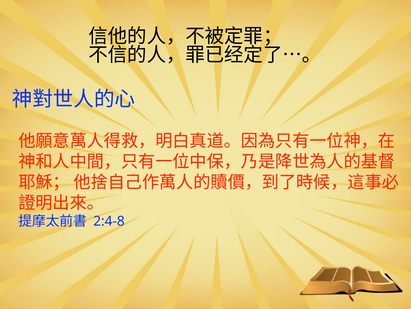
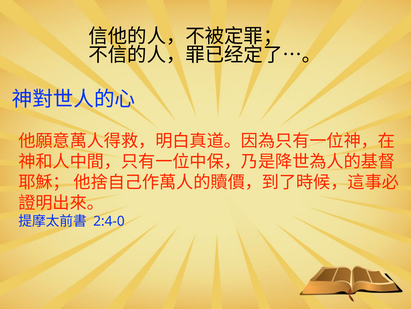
2:4-8: 2:4-8 -> 2:4-0
